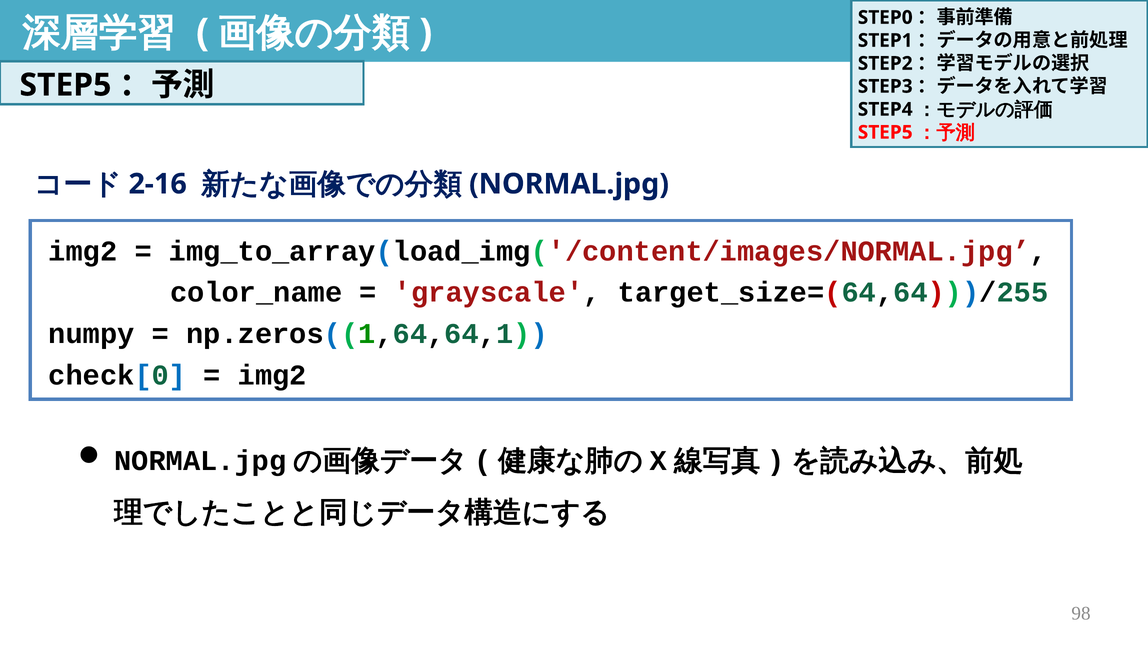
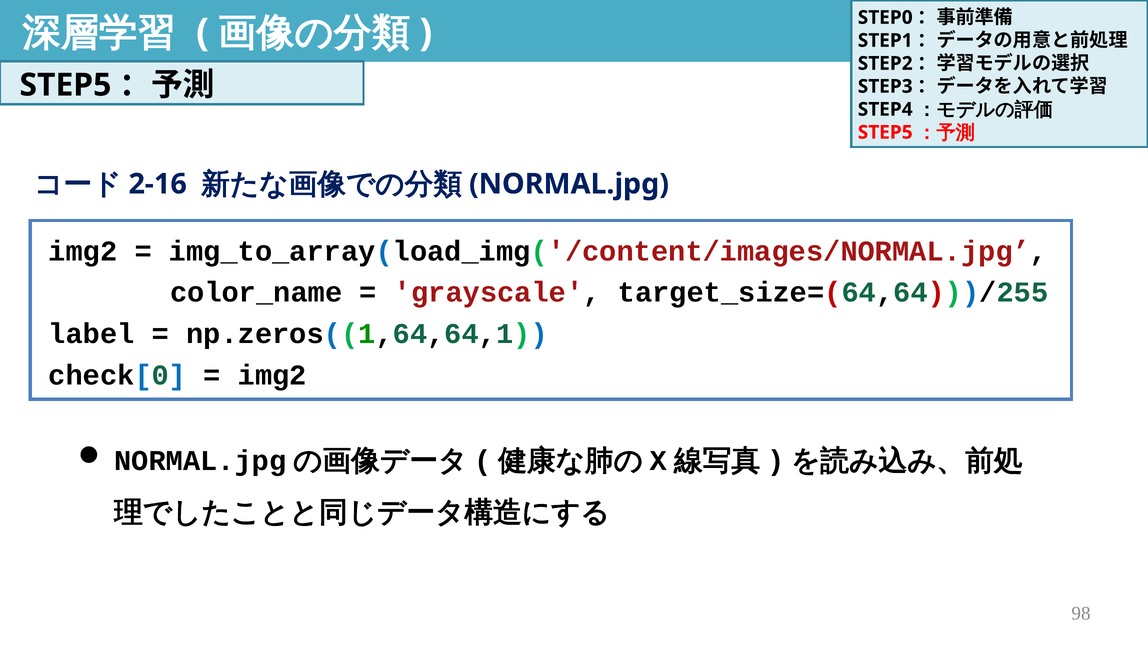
numpy: numpy -> label
